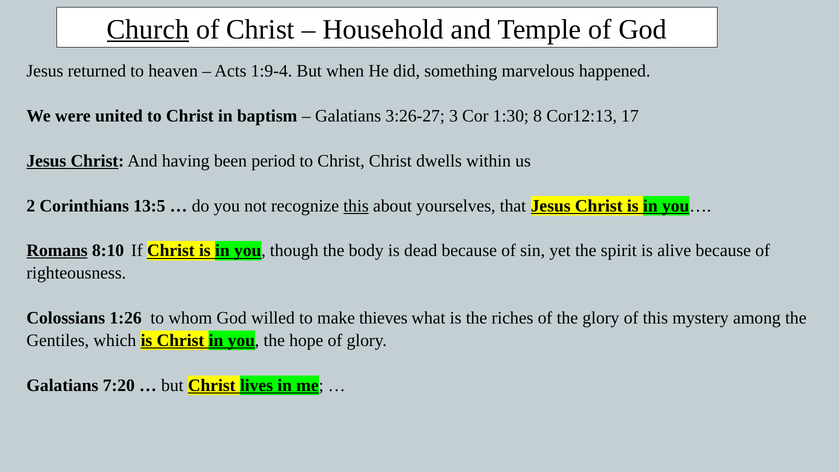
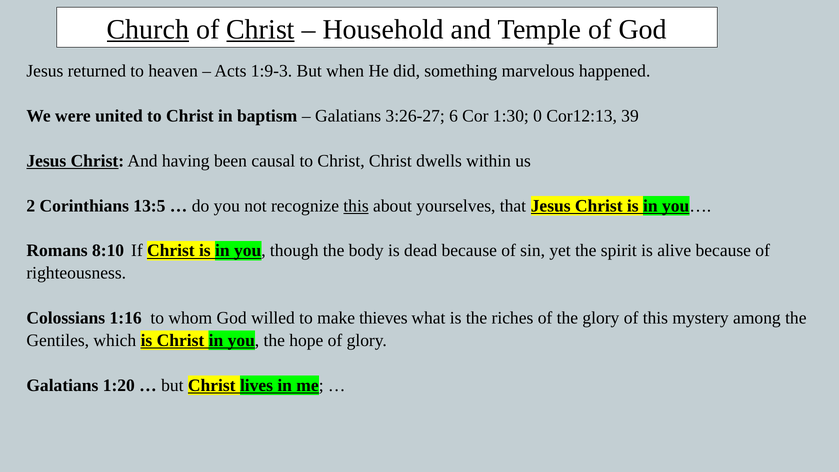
Christ at (261, 29) underline: none -> present
1:9-4: 1:9-4 -> 1:9-3
3: 3 -> 6
8: 8 -> 0
17: 17 -> 39
period: period -> causal
Romans underline: present -> none
1:26: 1:26 -> 1:16
7:20: 7:20 -> 1:20
